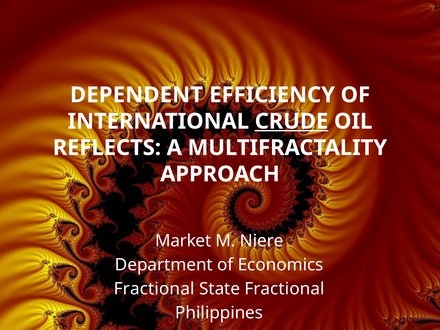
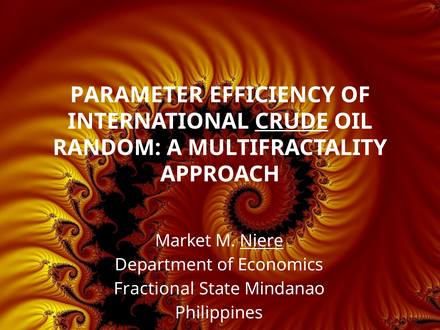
DEPENDENT: DEPENDENT -> PARAMETER
REFLECTS: REFLECTS -> RANDOM
Niere underline: none -> present
State Fractional: Fractional -> Mindanao
